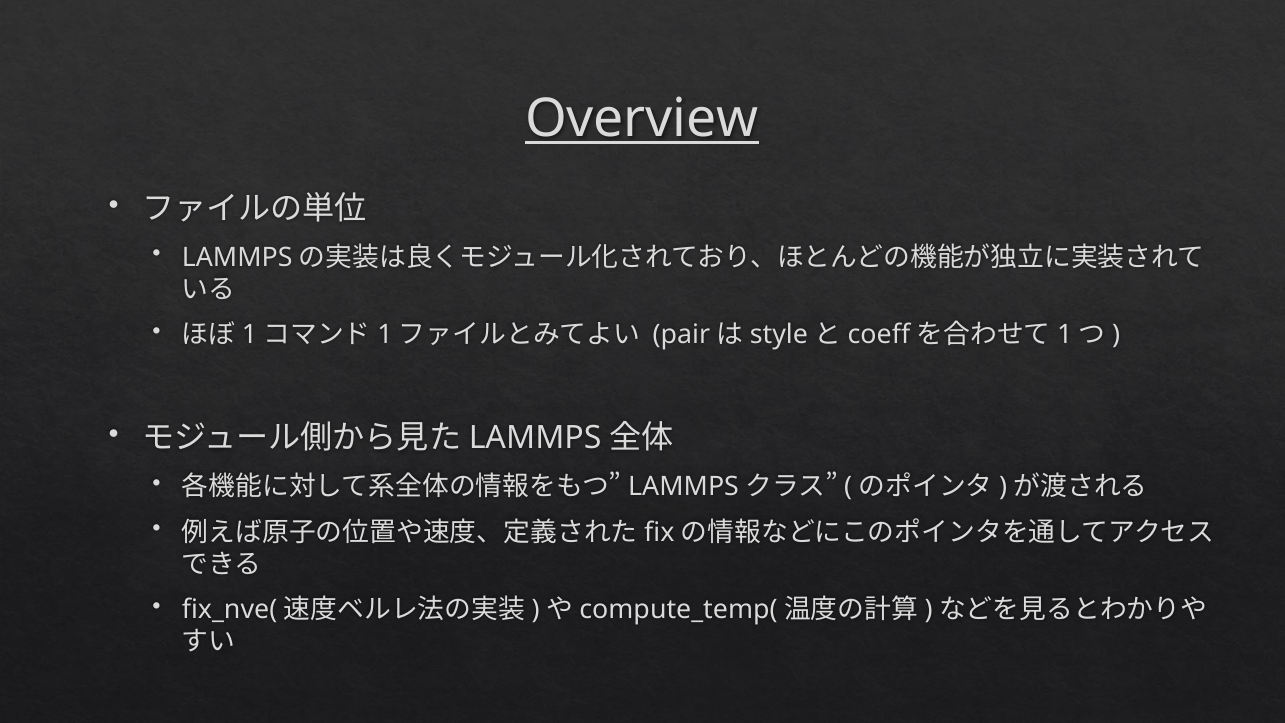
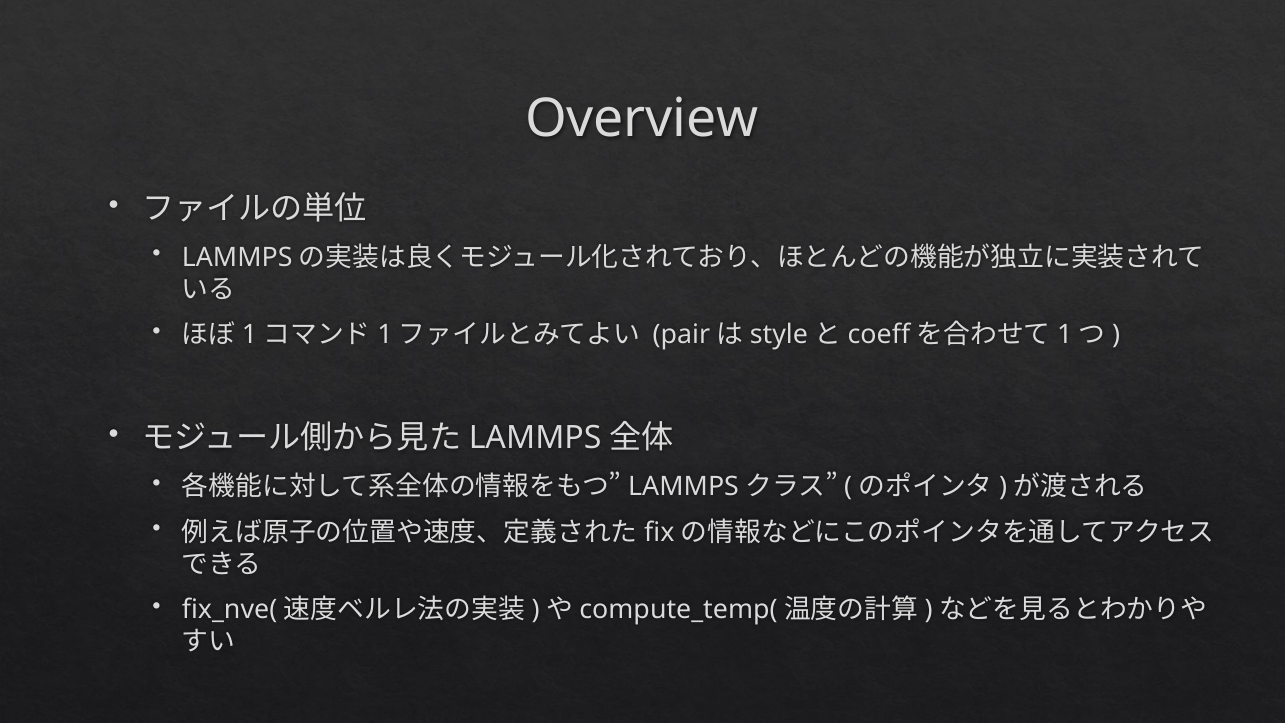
Overview underline: present -> none
